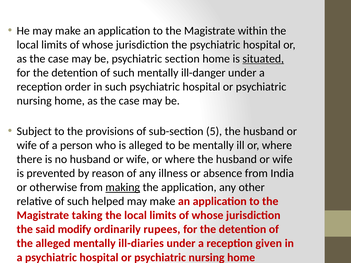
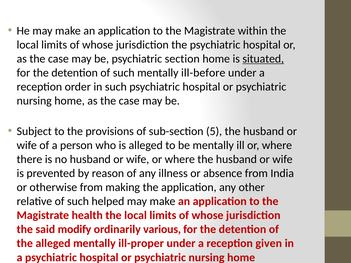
ill-danger: ill-danger -> ill-before
making underline: present -> none
taking: taking -> health
rupees: rupees -> various
ill-diaries: ill-diaries -> ill-proper
